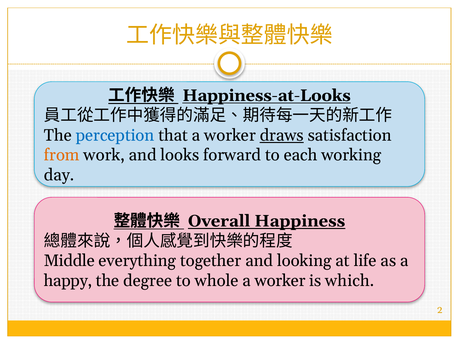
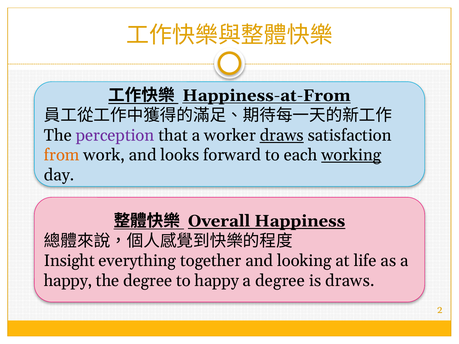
Happiness-at-Looks: Happiness-at-Looks -> Happiness-at-From
perception colour: blue -> purple
working underline: none -> present
Middle: Middle -> Insight
to whole: whole -> happy
worker at (280, 281): worker -> degree
is which: which -> draws
